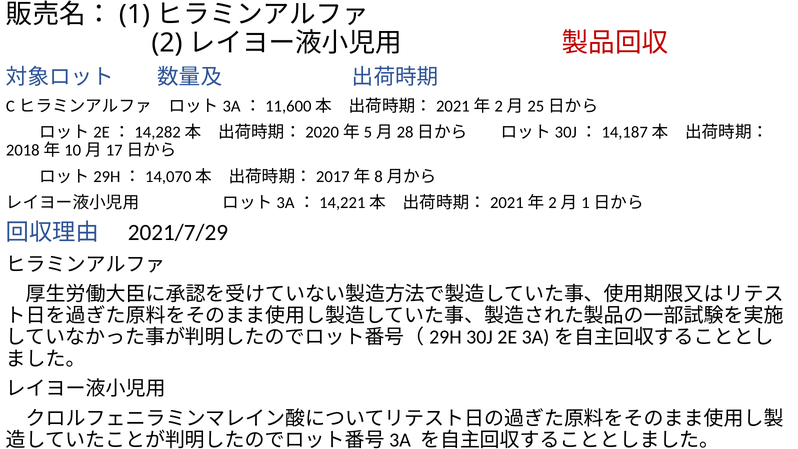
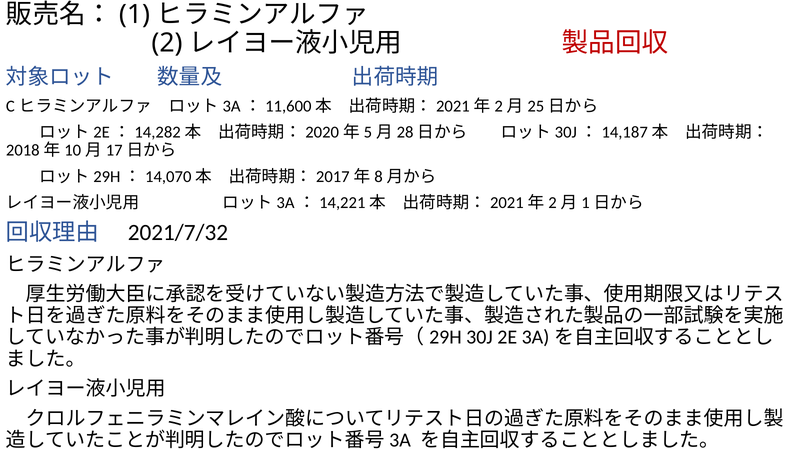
2021/7/29: 2021/7/29 -> 2021/7/32
